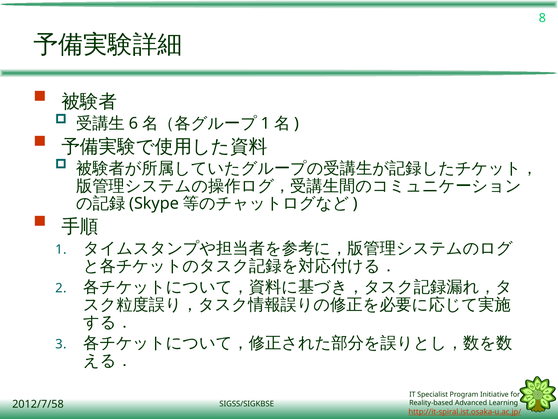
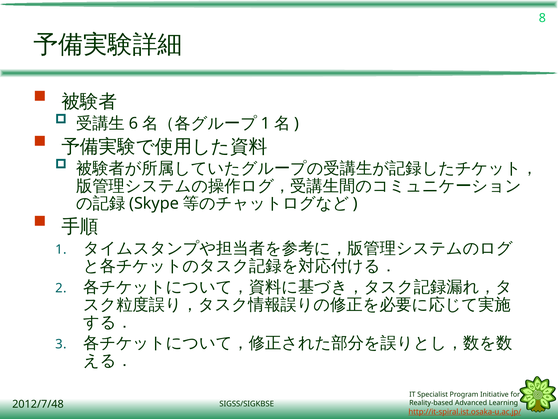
2012/7/58: 2012/7/58 -> 2012/7/48
